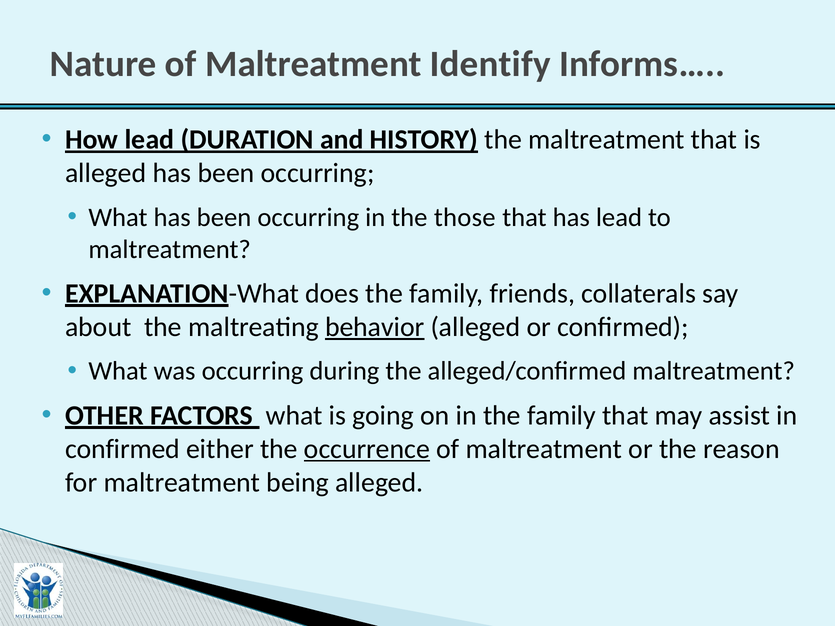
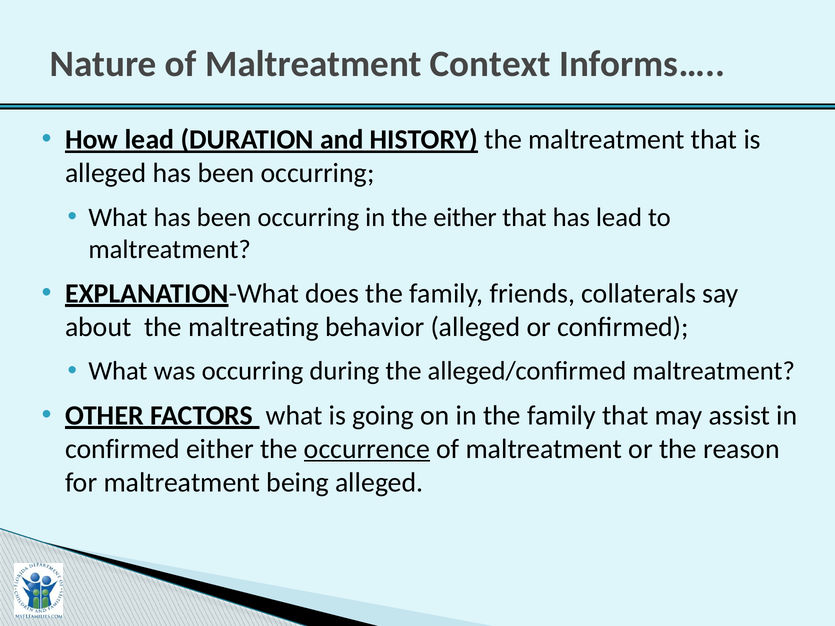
Identify: Identify -> Context
the those: those -> either
behavior underline: present -> none
